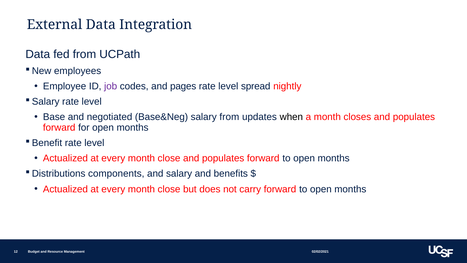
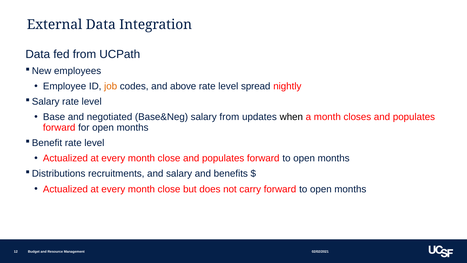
job colour: purple -> orange
pages: pages -> above
components: components -> recruitments
